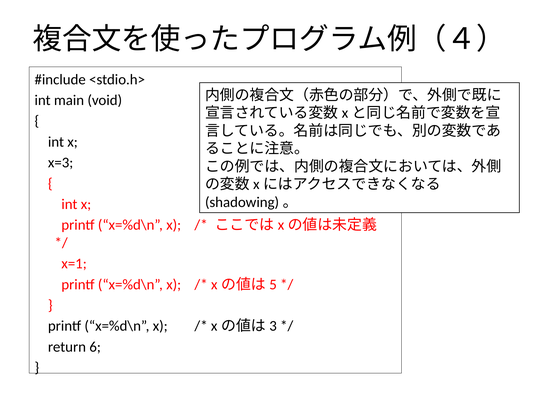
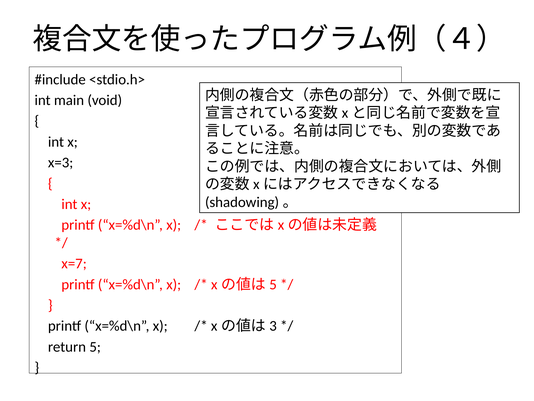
x=1: x=1 -> x=7
6: 6 -> 5
